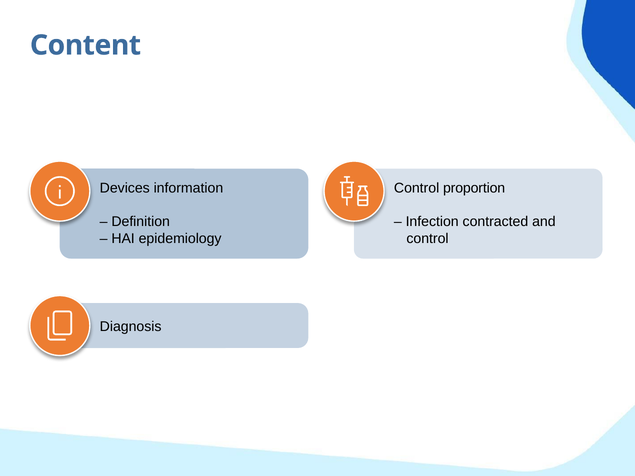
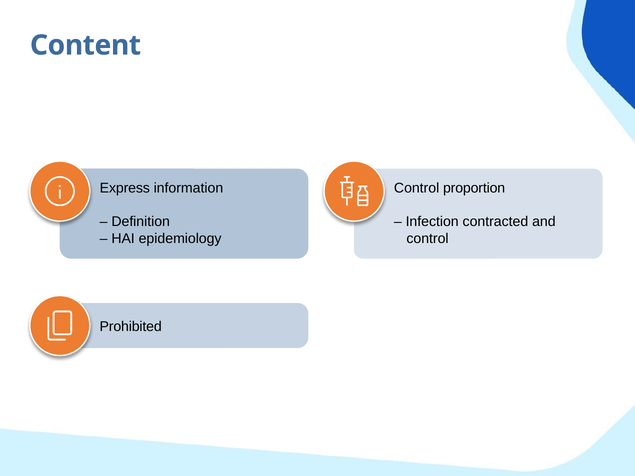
Devices: Devices -> Express
Diagnosis: Diagnosis -> Prohibited
